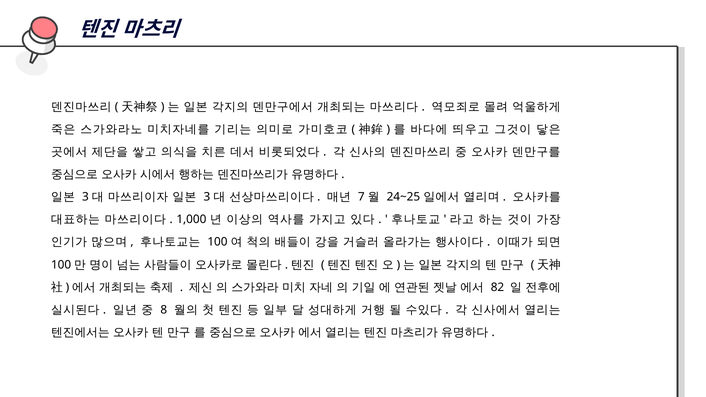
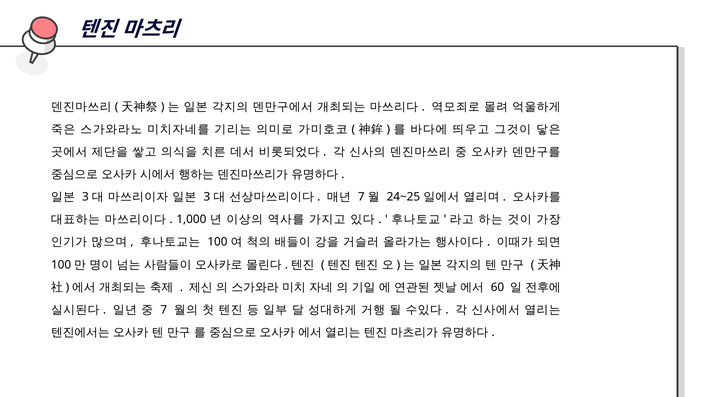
82: 82 -> 60
8 at (164, 310): 8 -> 7
